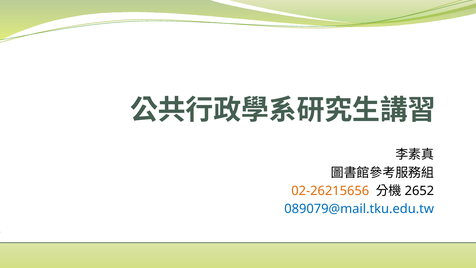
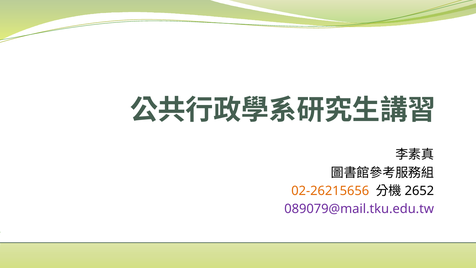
089079@mail.tku.edu.tw colour: blue -> purple
